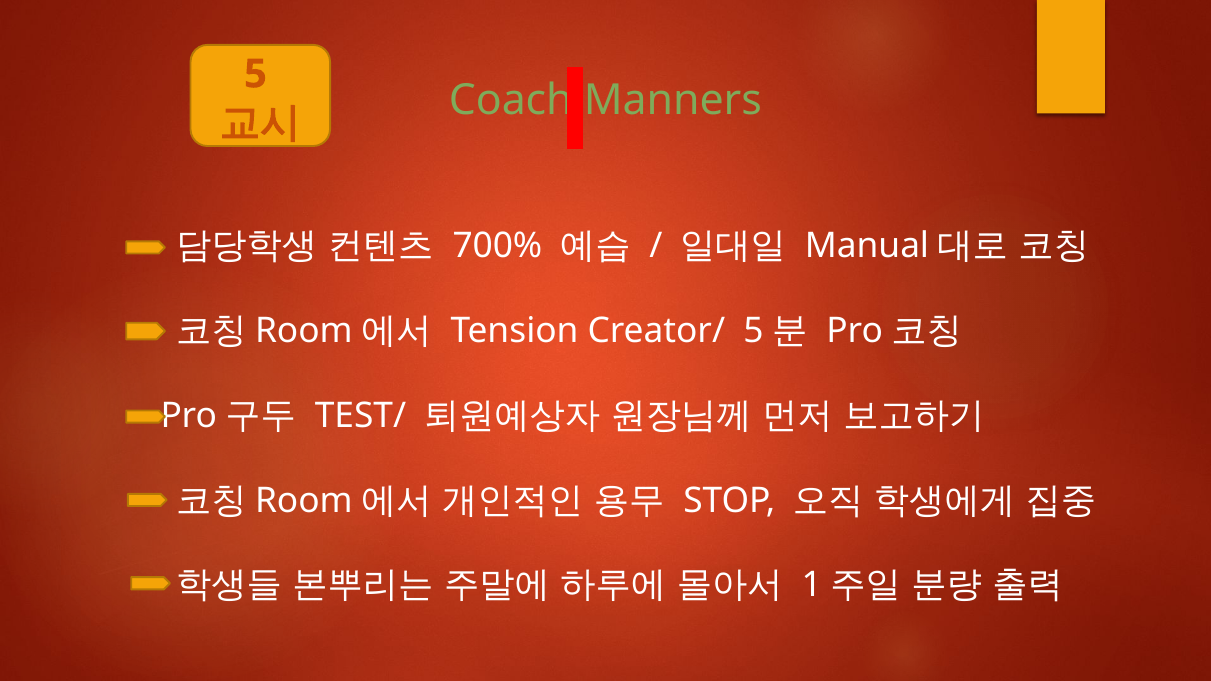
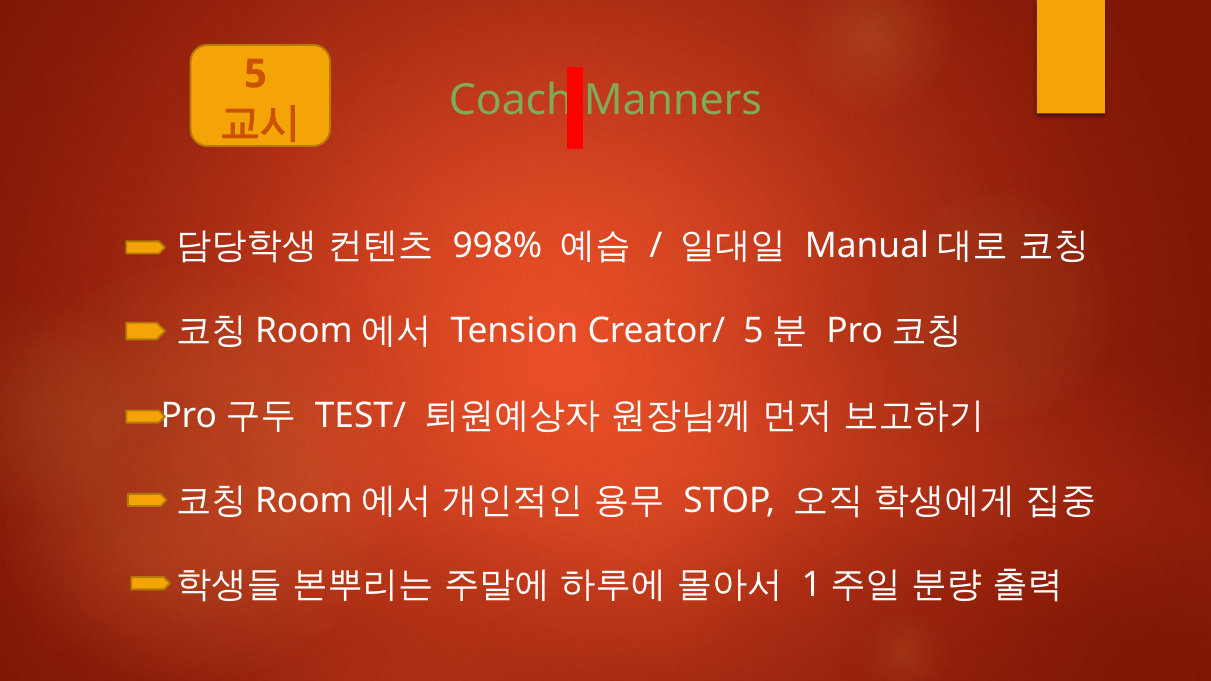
700%: 700% -> 998%
